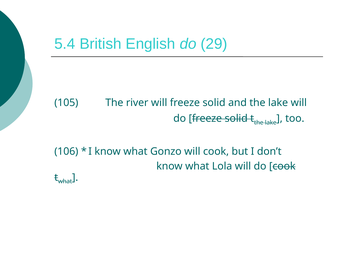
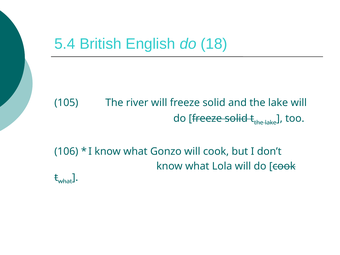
29: 29 -> 18
